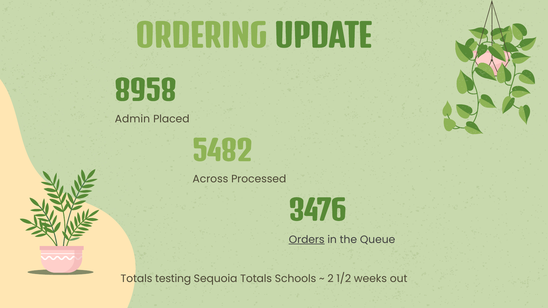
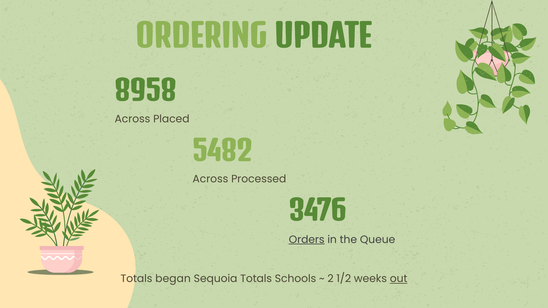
Admin at (132, 119): Admin -> Across
testing: testing -> began
out underline: none -> present
